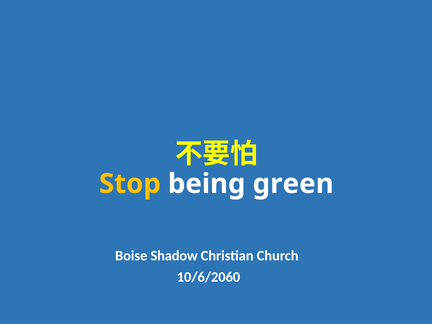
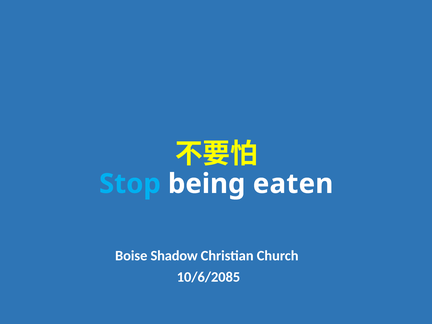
Stop colour: yellow -> light blue
green: green -> eaten
10/6/2060: 10/6/2060 -> 10/6/2085
